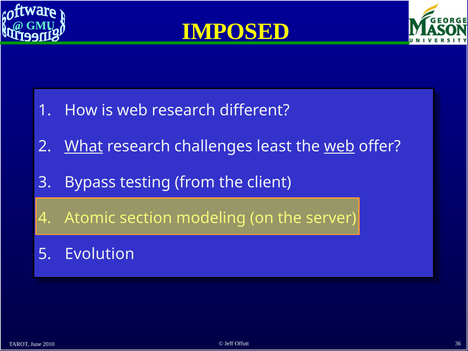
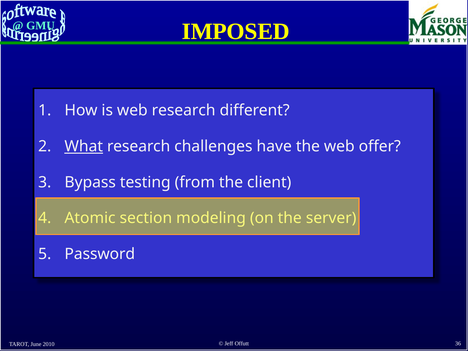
least: least -> have
web at (339, 146) underline: present -> none
Evolution: Evolution -> Password
